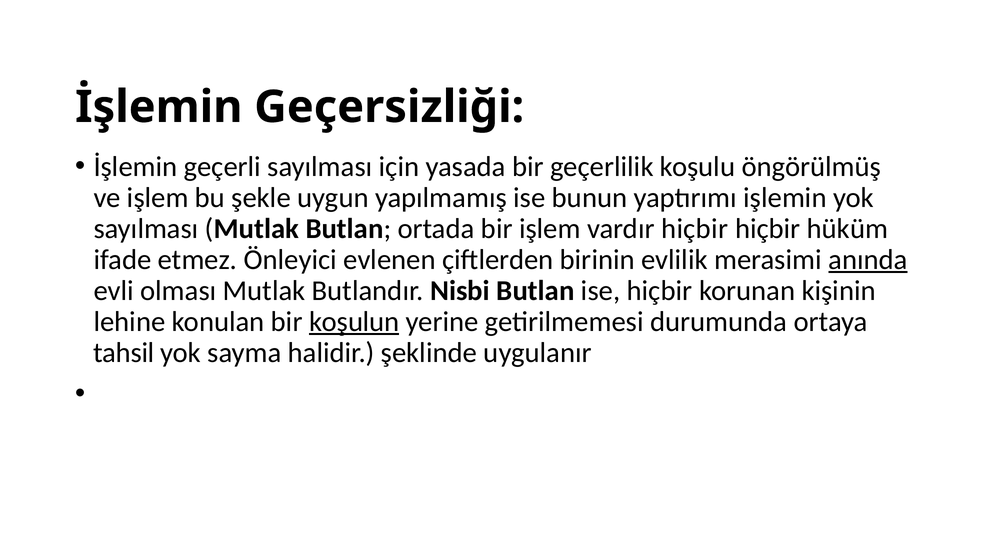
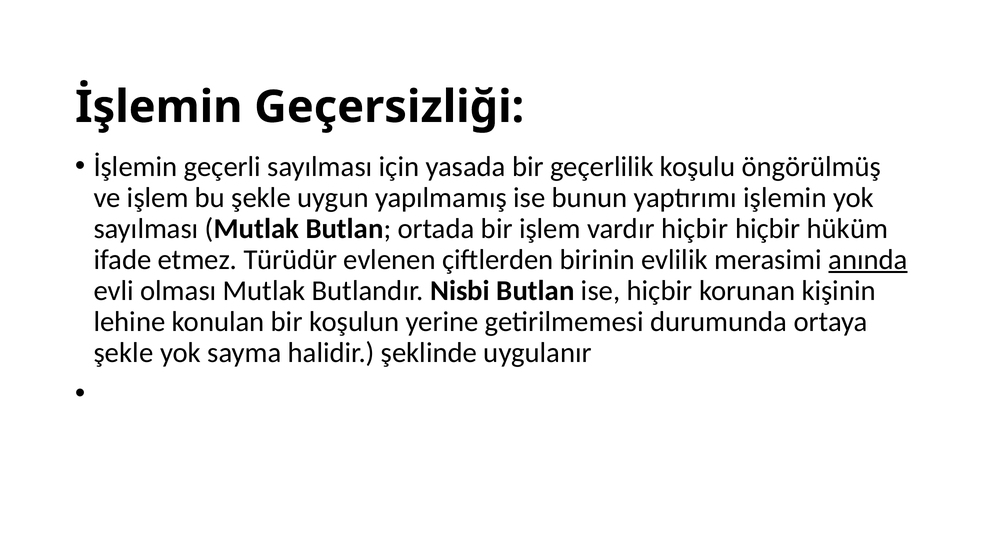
Önleyici: Önleyici -> Türüdür
koşulun underline: present -> none
tahsil at (124, 353): tahsil -> şekle
